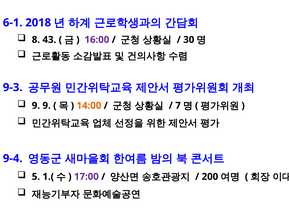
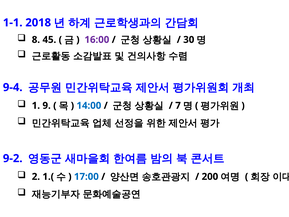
6-1: 6-1 -> 1-1
43: 43 -> 45
9-3: 9-3 -> 9-4
9 at (36, 105): 9 -> 1
14:00 colour: orange -> blue
9-4: 9-4 -> 9-2
5: 5 -> 2
17:00 colour: purple -> blue
